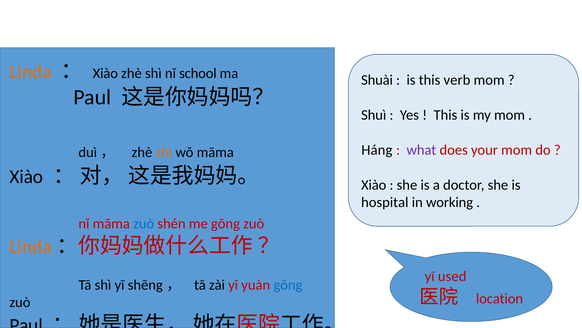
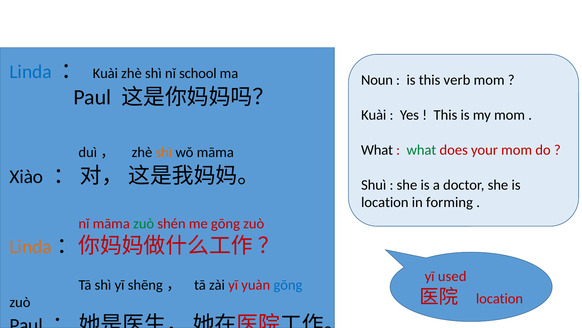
Linda at (31, 72) colour: orange -> blue
Xiào at (105, 73): Xiào -> Kuài
Shuài: Shuài -> Noun
Shuì at (374, 115): Shuì -> Kuài
Háng at (377, 150): Háng -> What
what at (421, 150) colour: purple -> green
Xiào at (374, 185): Xiào -> Shuì
hospital at (385, 202): hospital -> location
working: working -> forming
zuò at (144, 223) colour: blue -> green
